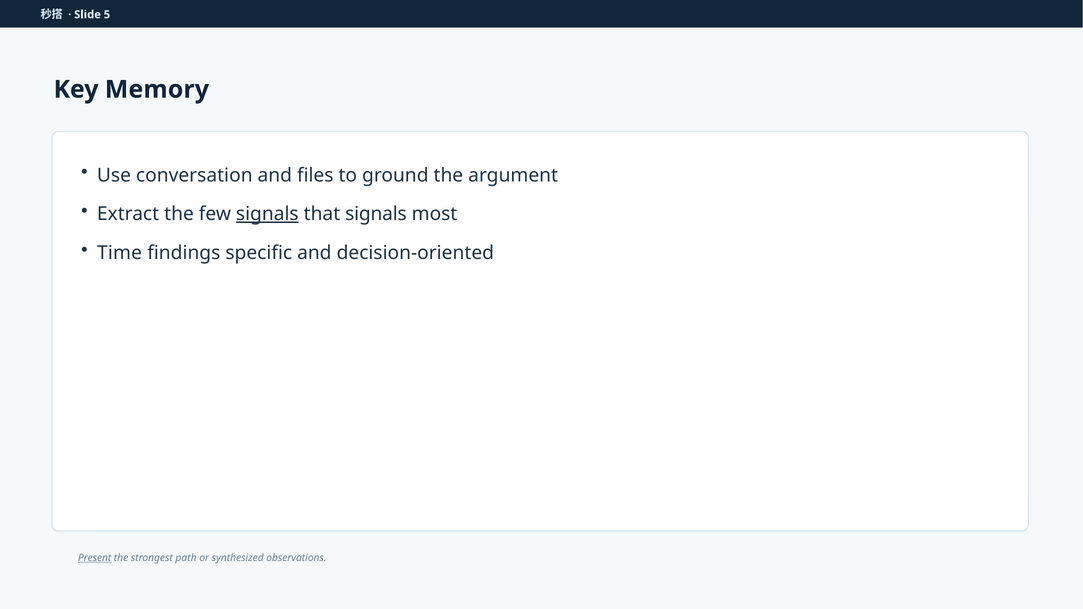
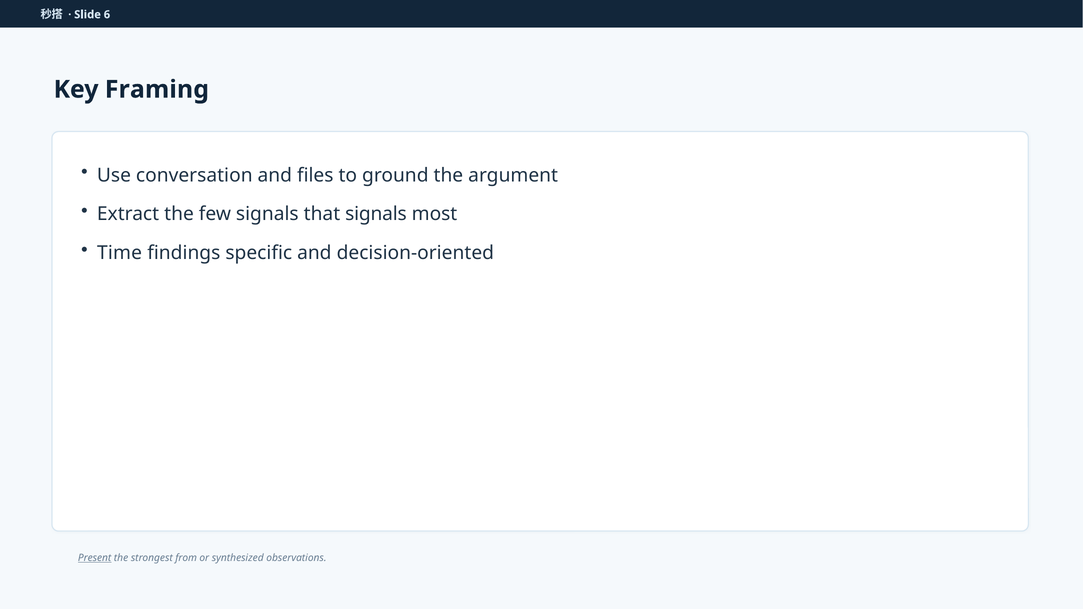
5: 5 -> 6
Memory: Memory -> Framing
signals at (267, 214) underline: present -> none
path: path -> from
